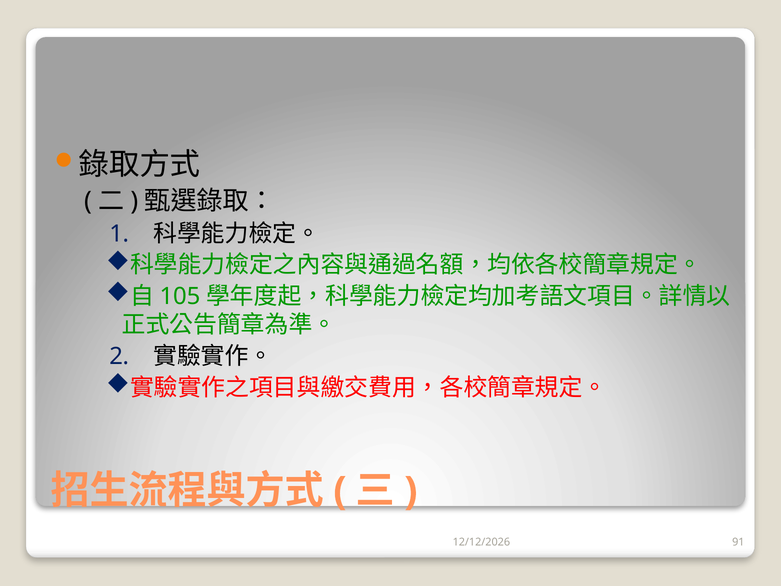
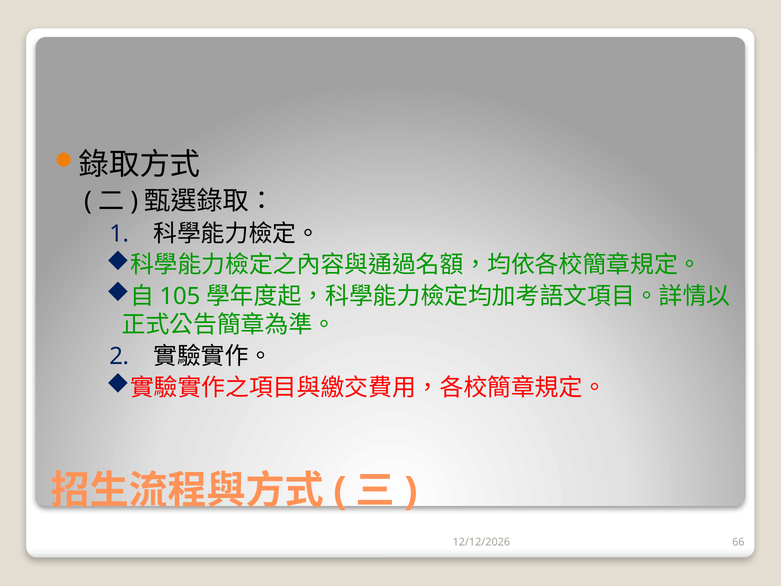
91: 91 -> 66
